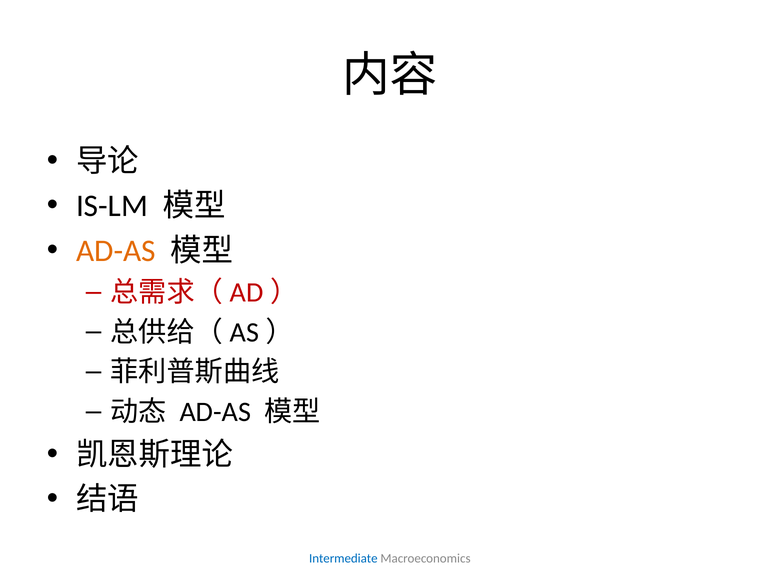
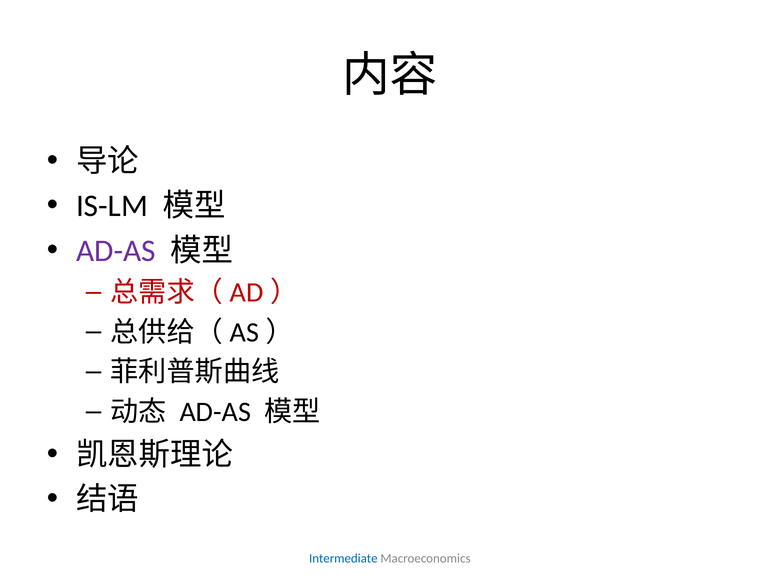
AD-AS at (116, 251) colour: orange -> purple
